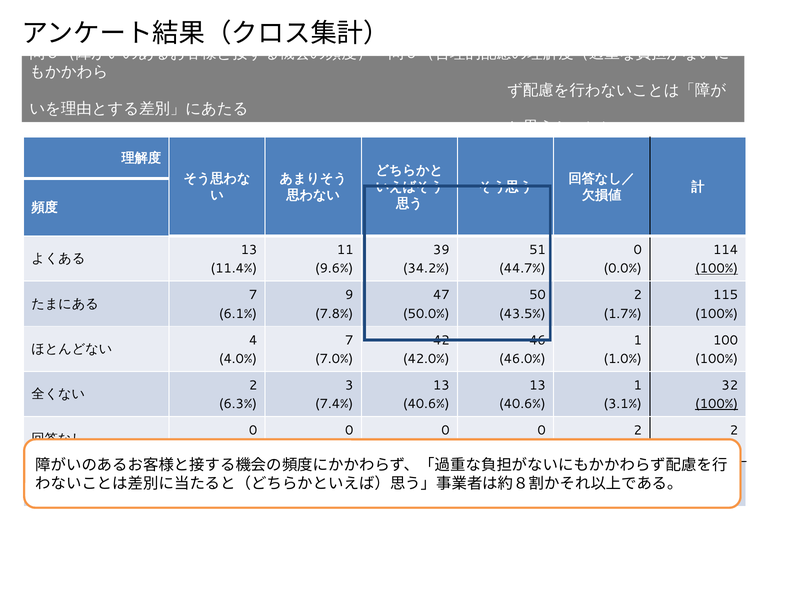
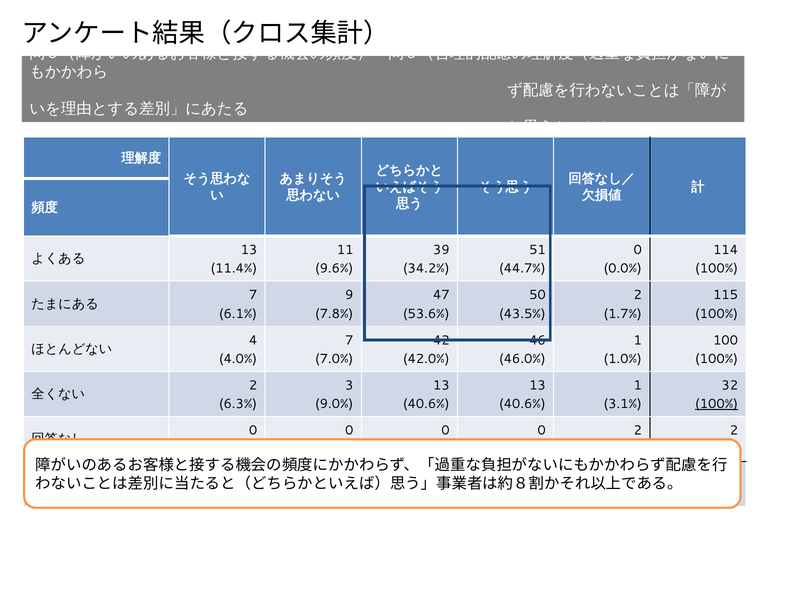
100% at (717, 269) underline: present -> none
50.0%: 50.0% -> 53.6%
7.4%: 7.4% -> 9.0%
